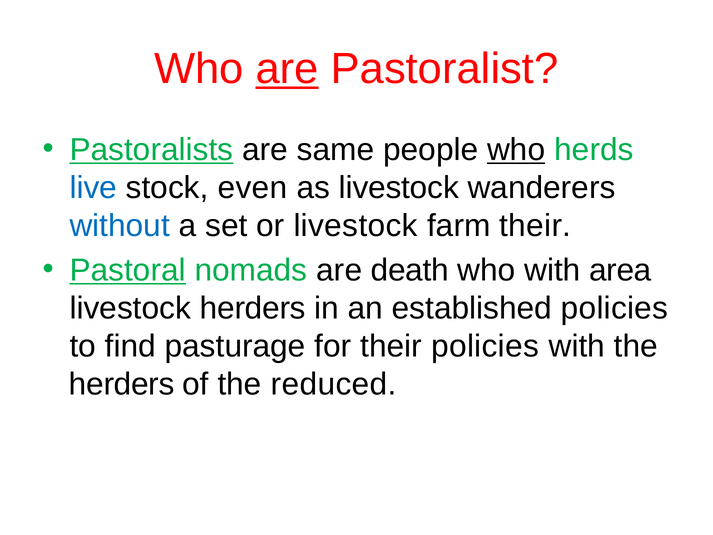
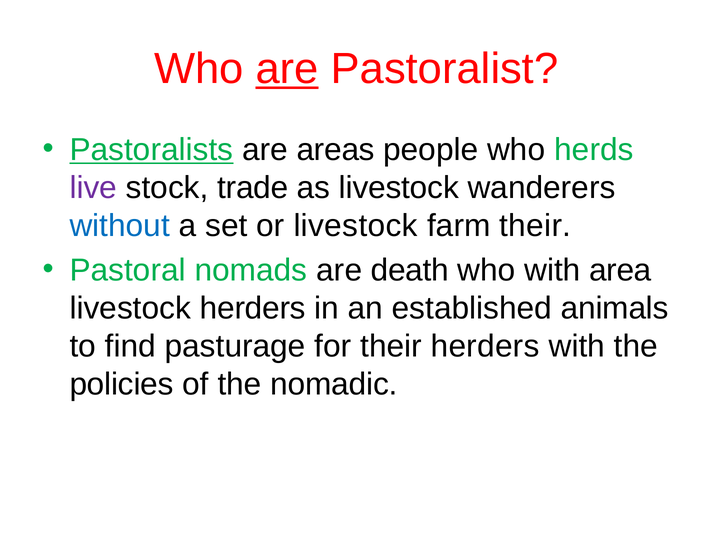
same: same -> areas
who at (516, 150) underline: present -> none
live colour: blue -> purple
even: even -> trade
Pastoral underline: present -> none
established policies: policies -> animals
their policies: policies -> herders
herders at (122, 384): herders -> policies
reduced: reduced -> nomadic
